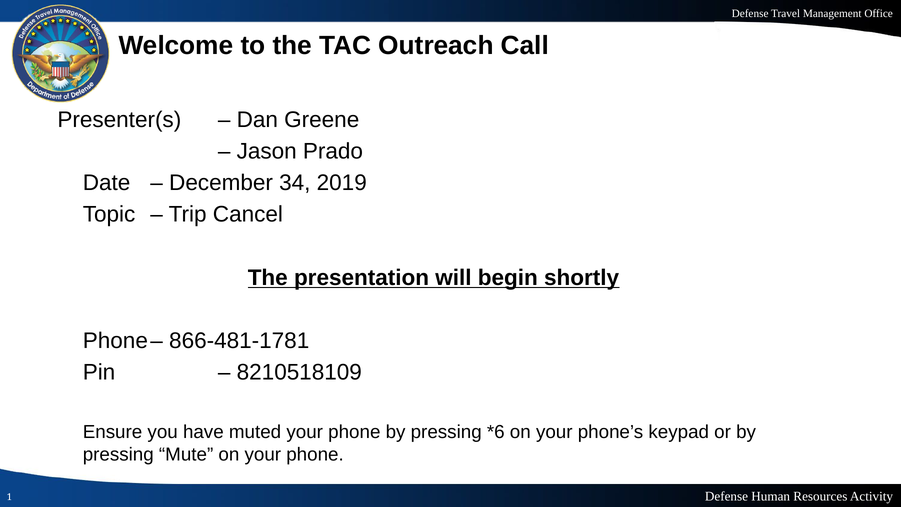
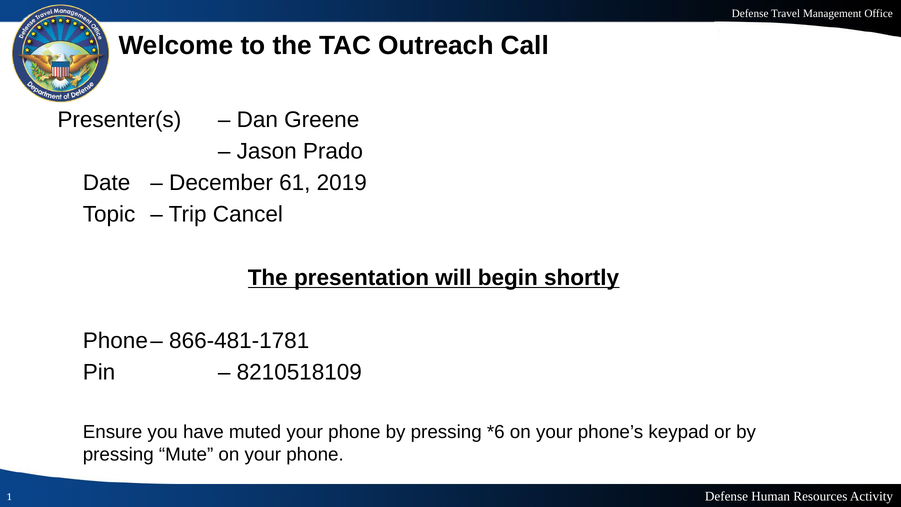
34: 34 -> 61
